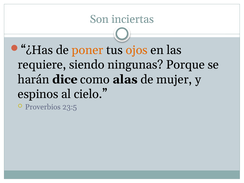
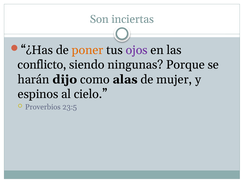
ojos colour: orange -> purple
requiere: requiere -> conflicto
dice: dice -> dijo
